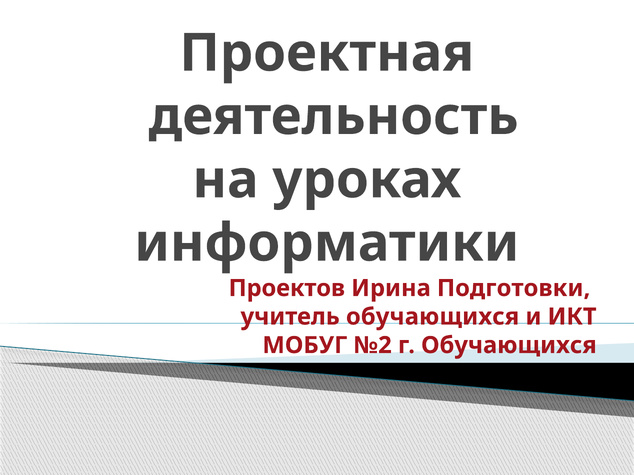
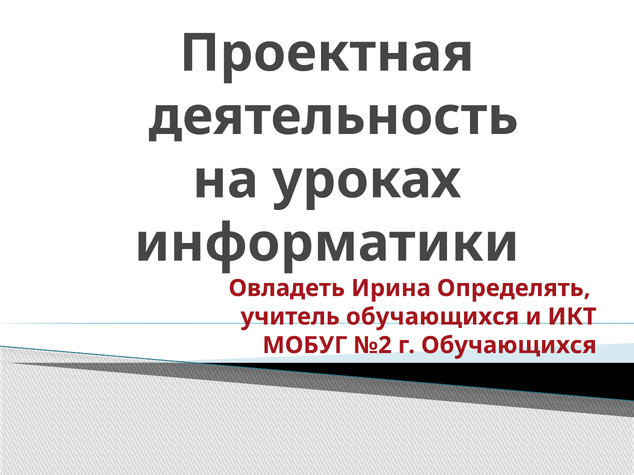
Проектов: Проектов -> Овладеть
Подготовки: Подготовки -> Определять
